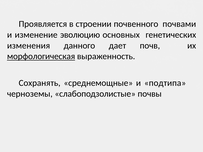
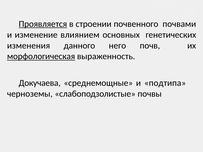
Проявляется underline: none -> present
эволюцию: эволюцию -> влиянием
дает: дает -> него
Сохранять: Сохранять -> Докучаева
